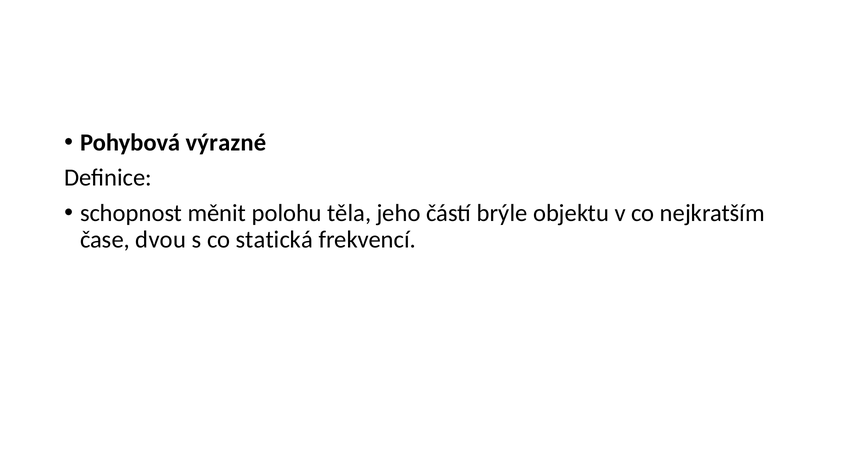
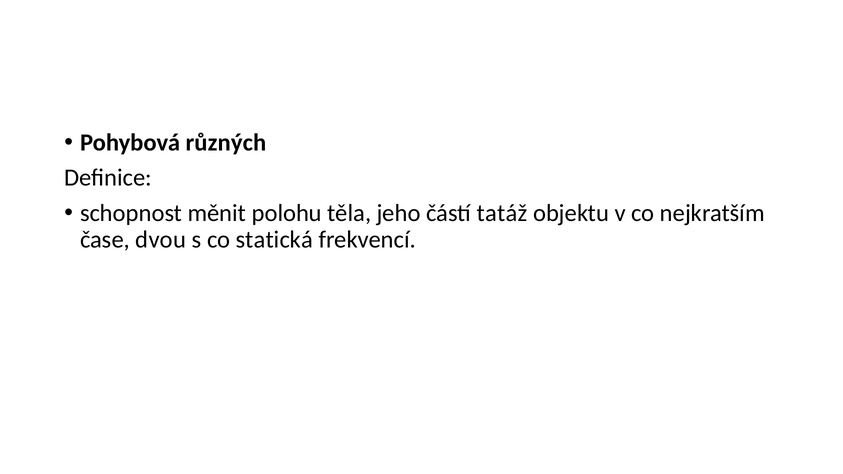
výrazné: výrazné -> různých
brýle: brýle -> tatáž
